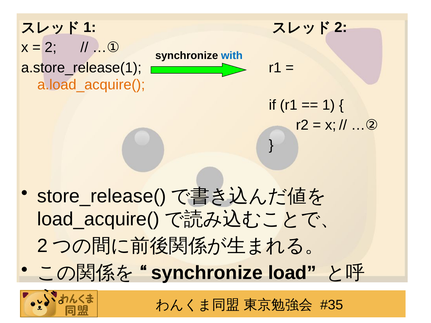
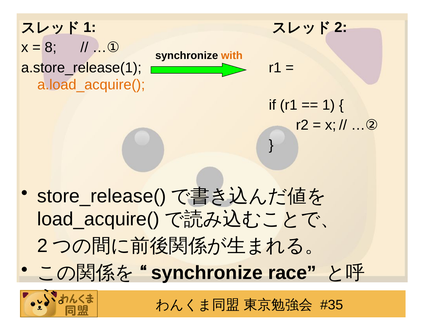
2 at (51, 48): 2 -> 8
with colour: blue -> orange
load: load -> race
